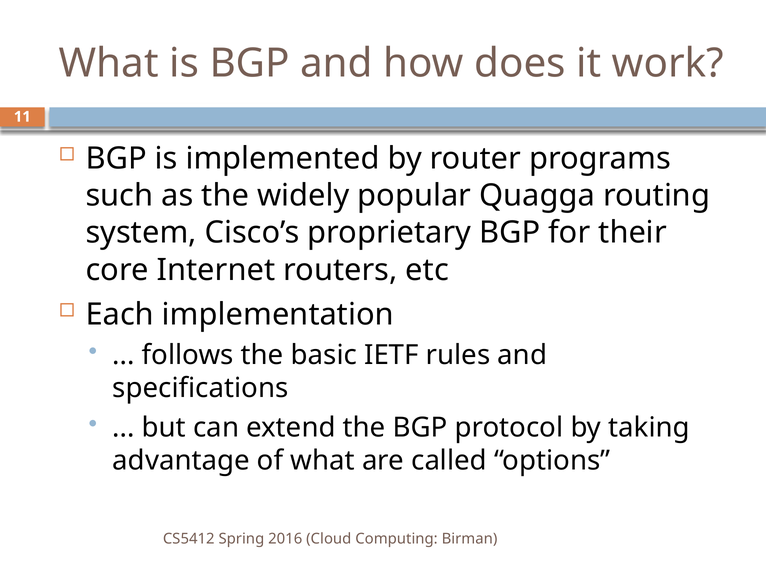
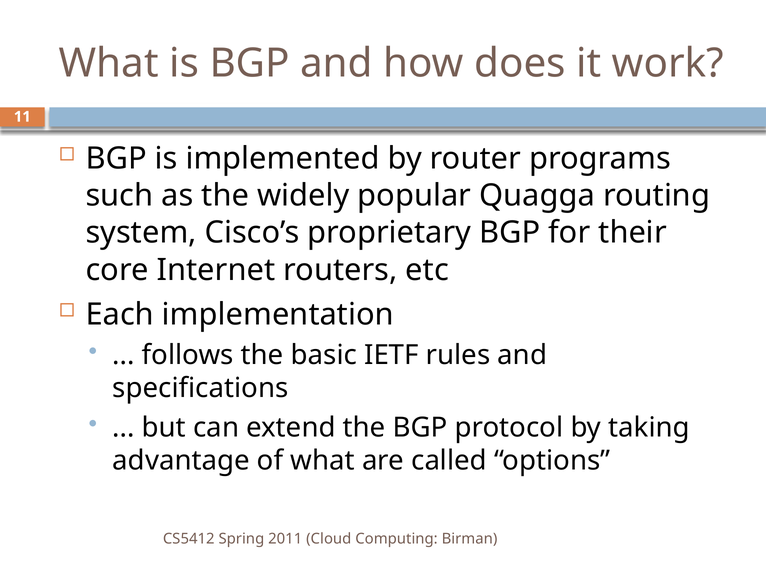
2016: 2016 -> 2011
